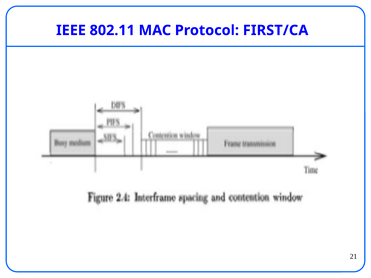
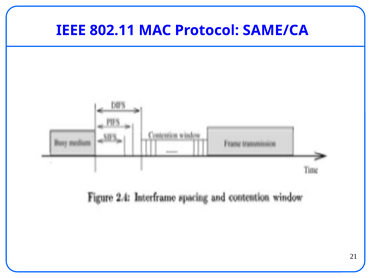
FIRST/CA: FIRST/CA -> SAME/CA
